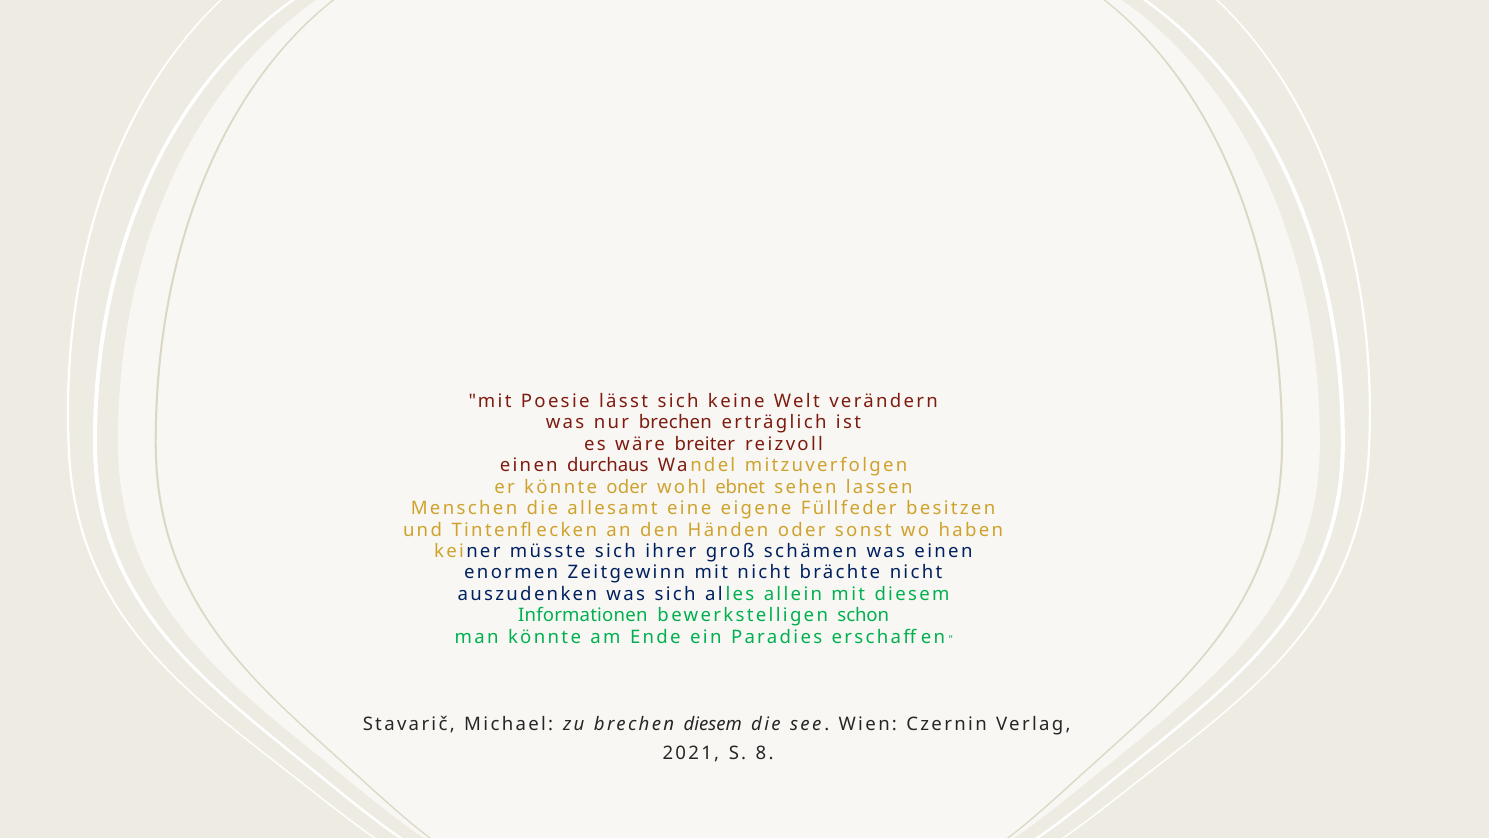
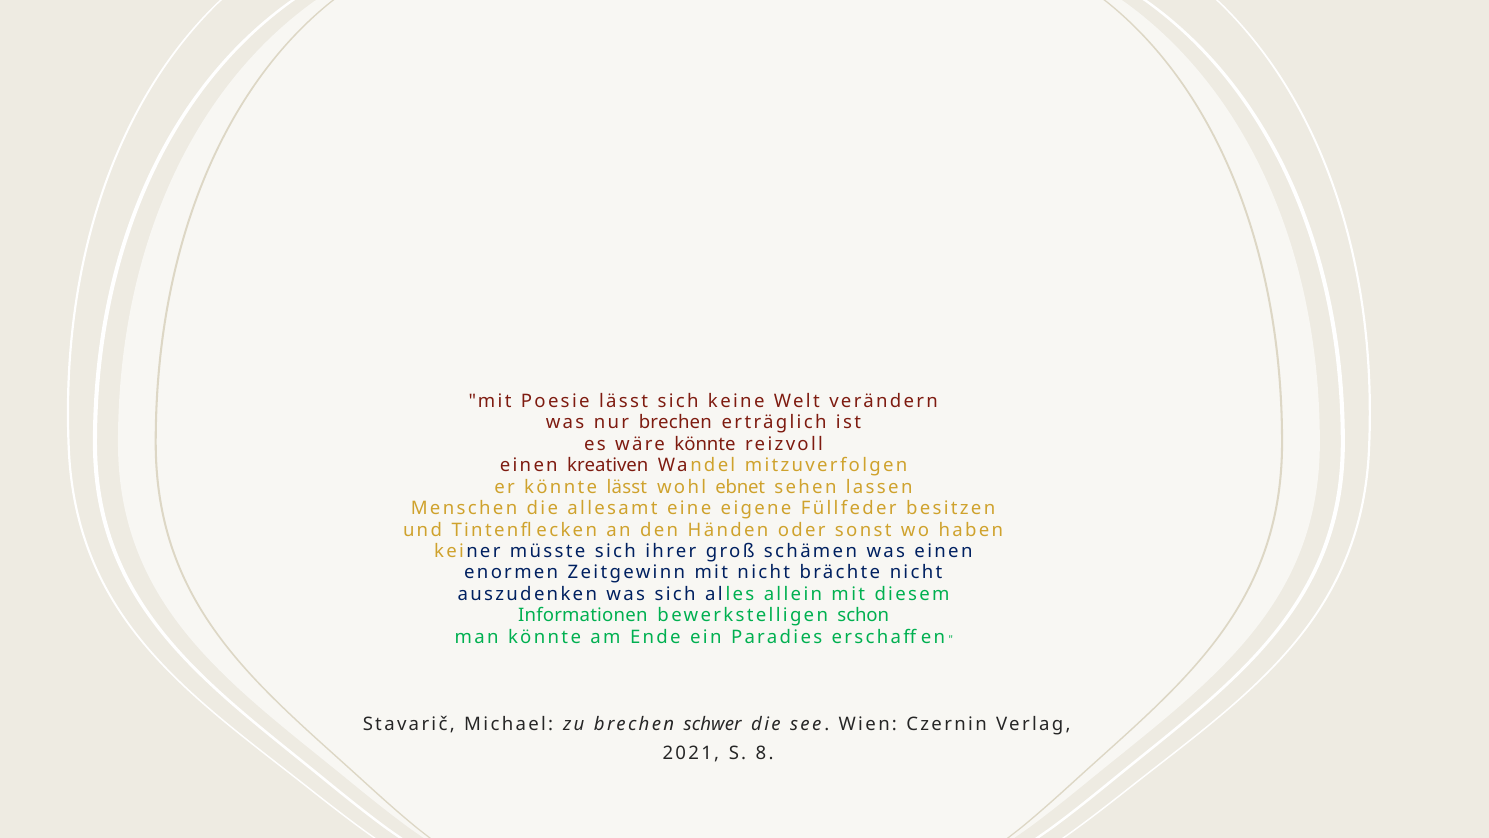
wäre breiter: breiter -> könnte
durchaus: durchaus -> kreativen
könnte oder: oder -> lässt
brechen diesem: diesem -> schwer
